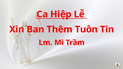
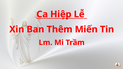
Tuôn: Tuôn -> Miến
